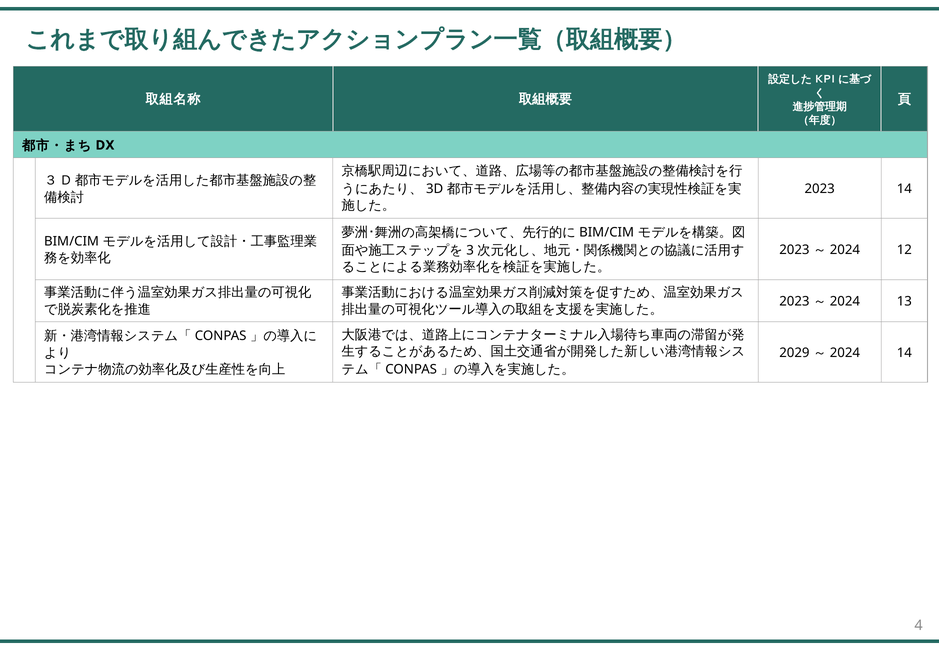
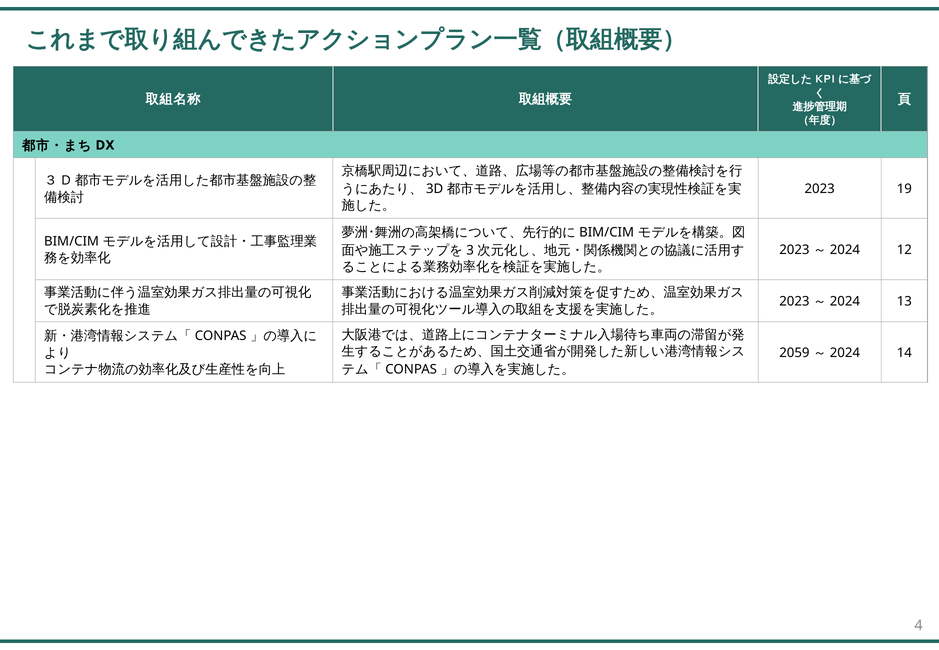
2023 14: 14 -> 19
2029: 2029 -> 2059
